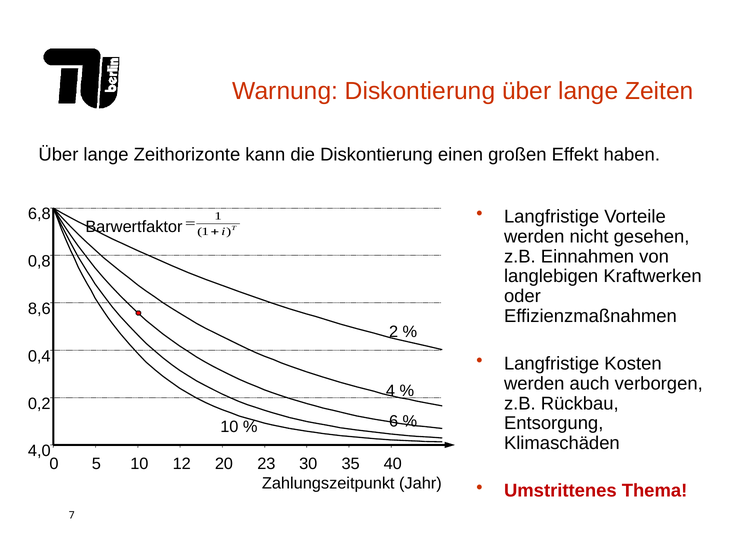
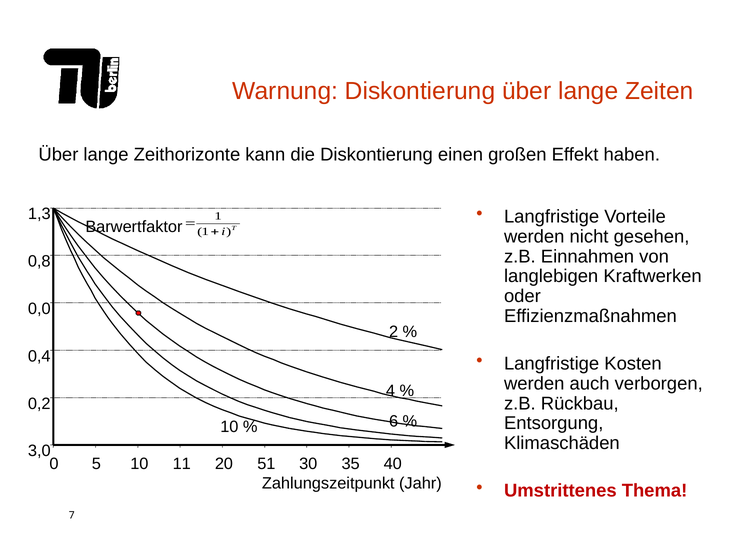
6,8: 6,8 -> 1,3
8,6: 8,6 -> 0,0
4,0: 4,0 -> 3,0
12: 12 -> 11
23: 23 -> 51
